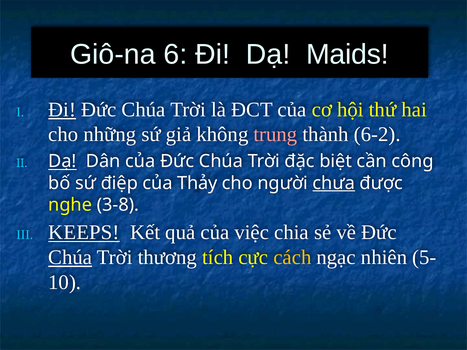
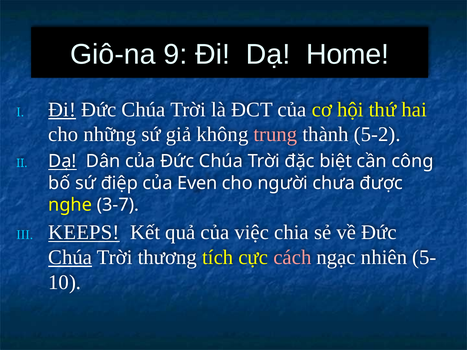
6: 6 -> 9
Maids: Maids -> Home
6-2: 6-2 -> 5-2
Thảy: Thảy -> Even
chưa underline: present -> none
3-8: 3-8 -> 3-7
cách colour: yellow -> pink
